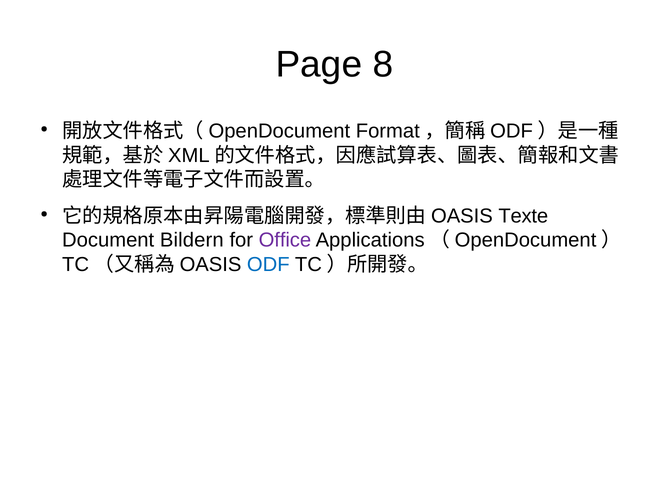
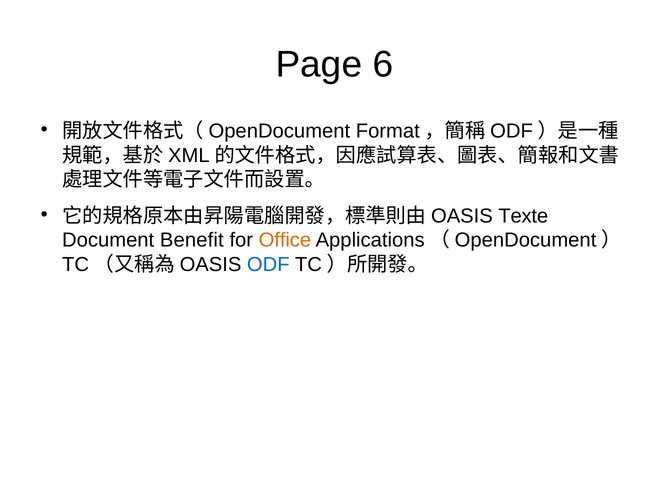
8: 8 -> 6
Bildern: Bildern -> Benefit
Office colour: purple -> orange
